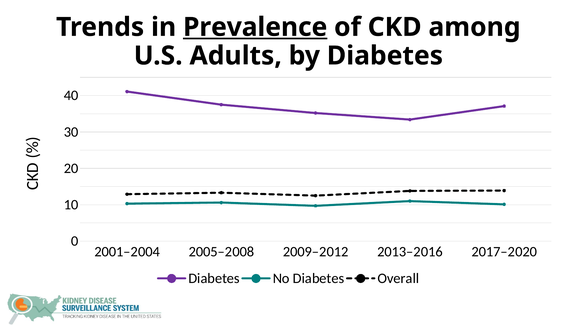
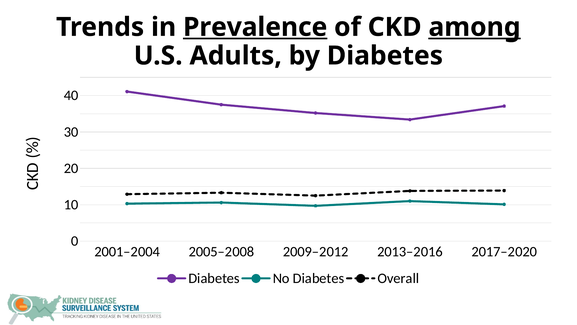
among underline: none -> present
